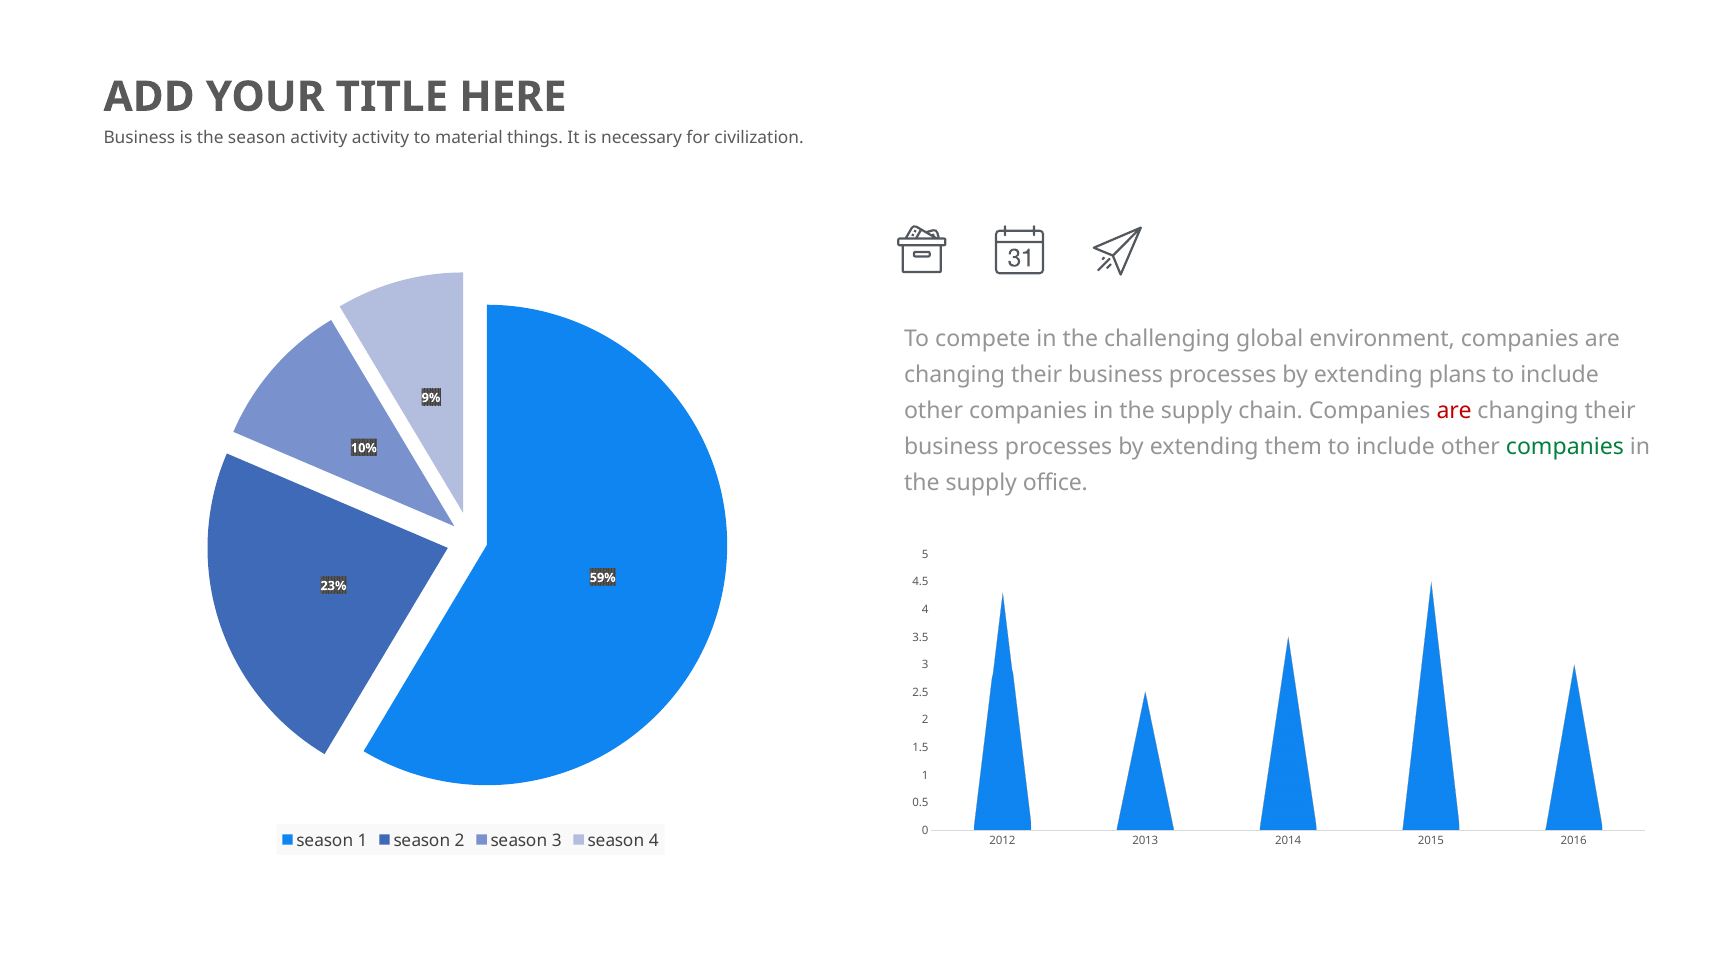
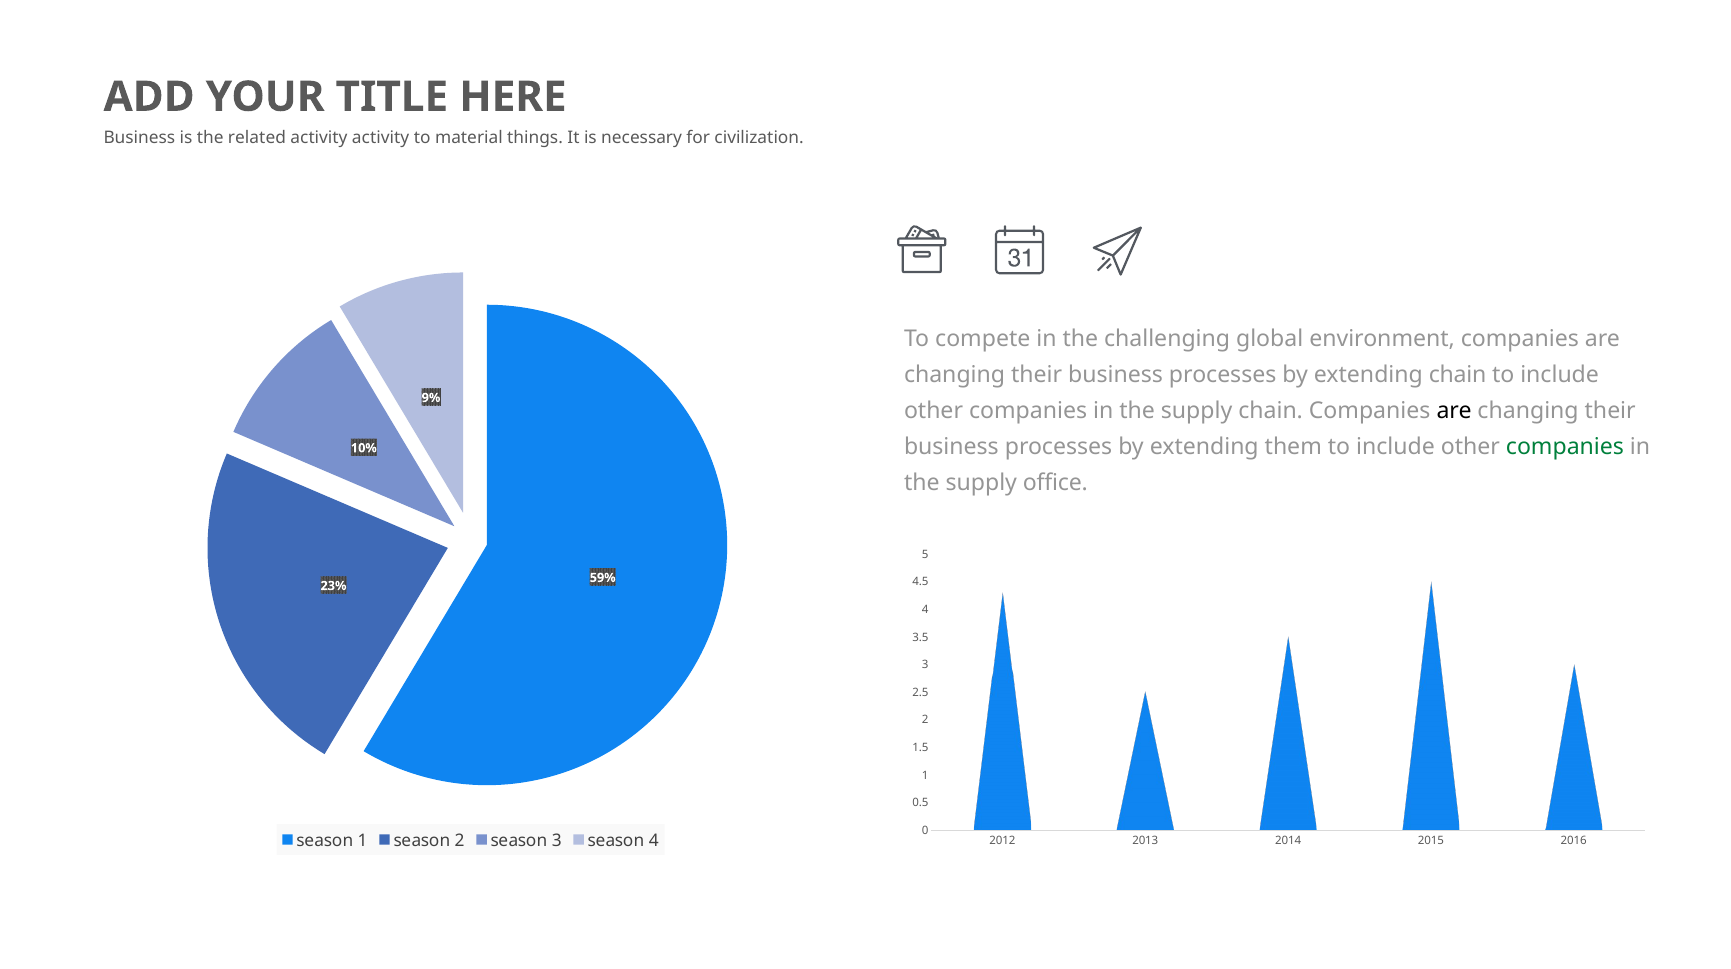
the season: season -> related
extending plans: plans -> chain
are at (1454, 411) colour: red -> black
